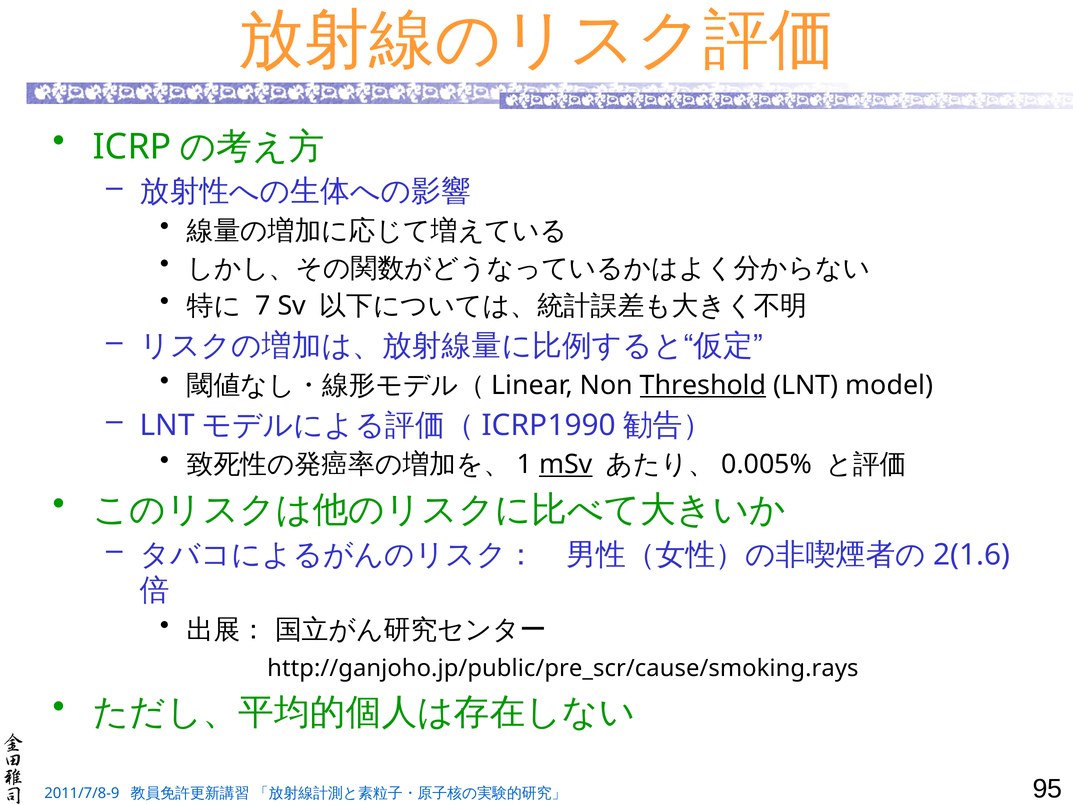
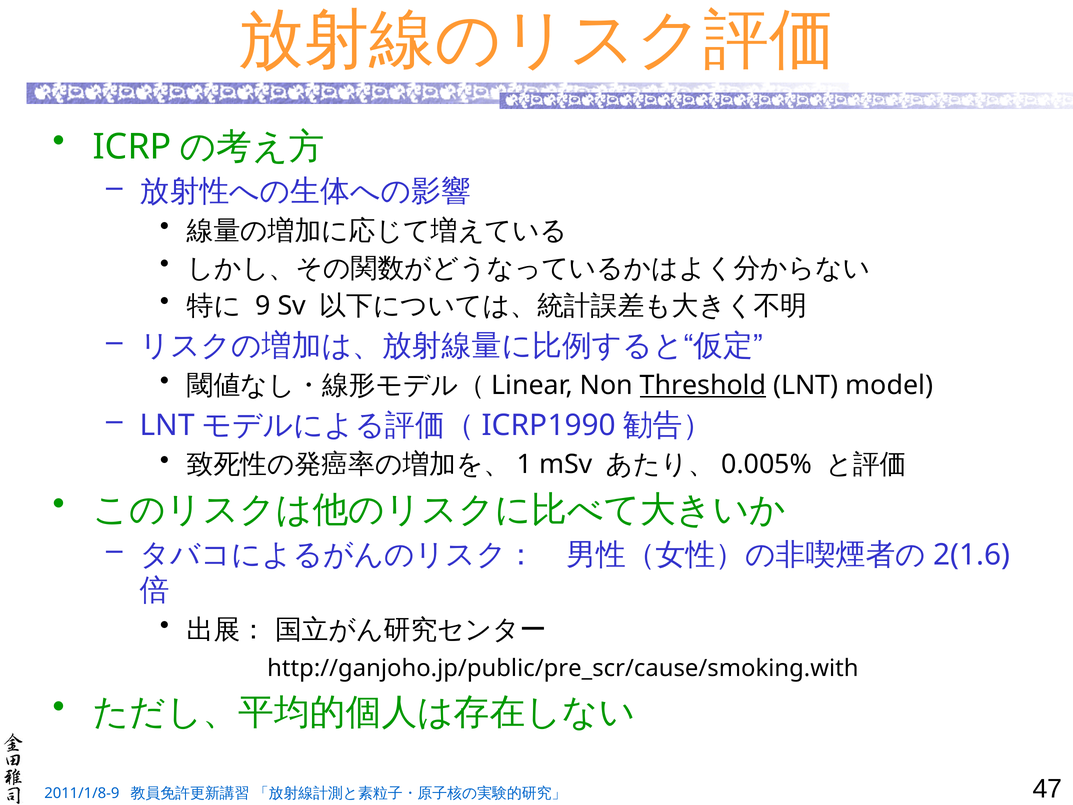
7: 7 -> 9
mSv underline: present -> none
http://ganjoho.jp/public/pre_scr/cause/smoking.rays: http://ganjoho.jp/public/pre_scr/cause/smoking.rays -> http://ganjoho.jp/public/pre_scr/cause/smoking.with
2011/7/8-9: 2011/7/8-9 -> 2011/1/8-9
95: 95 -> 47
